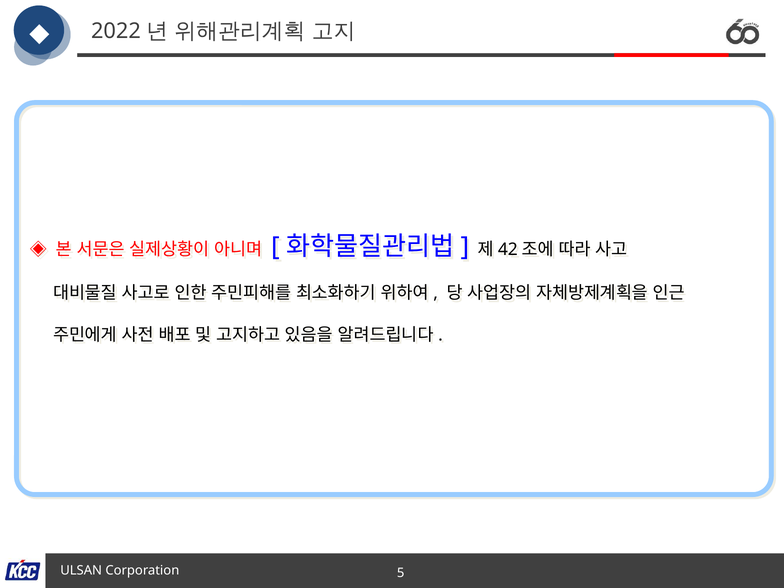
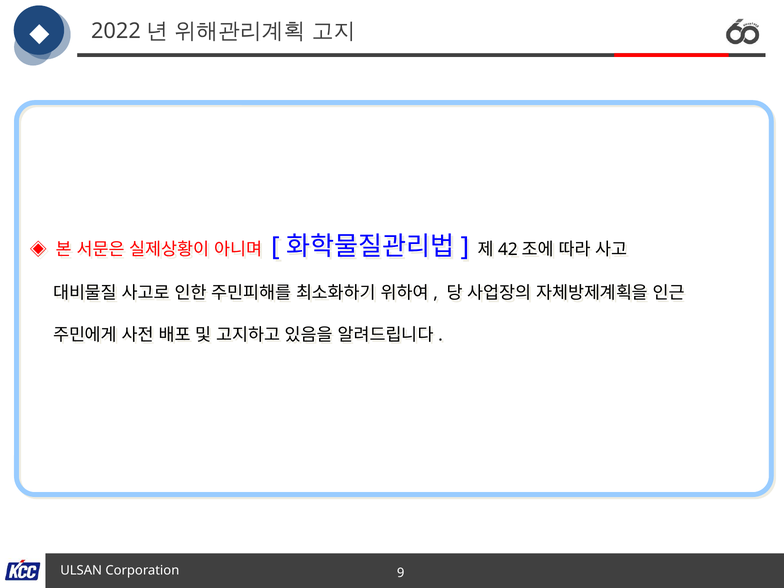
5: 5 -> 9
